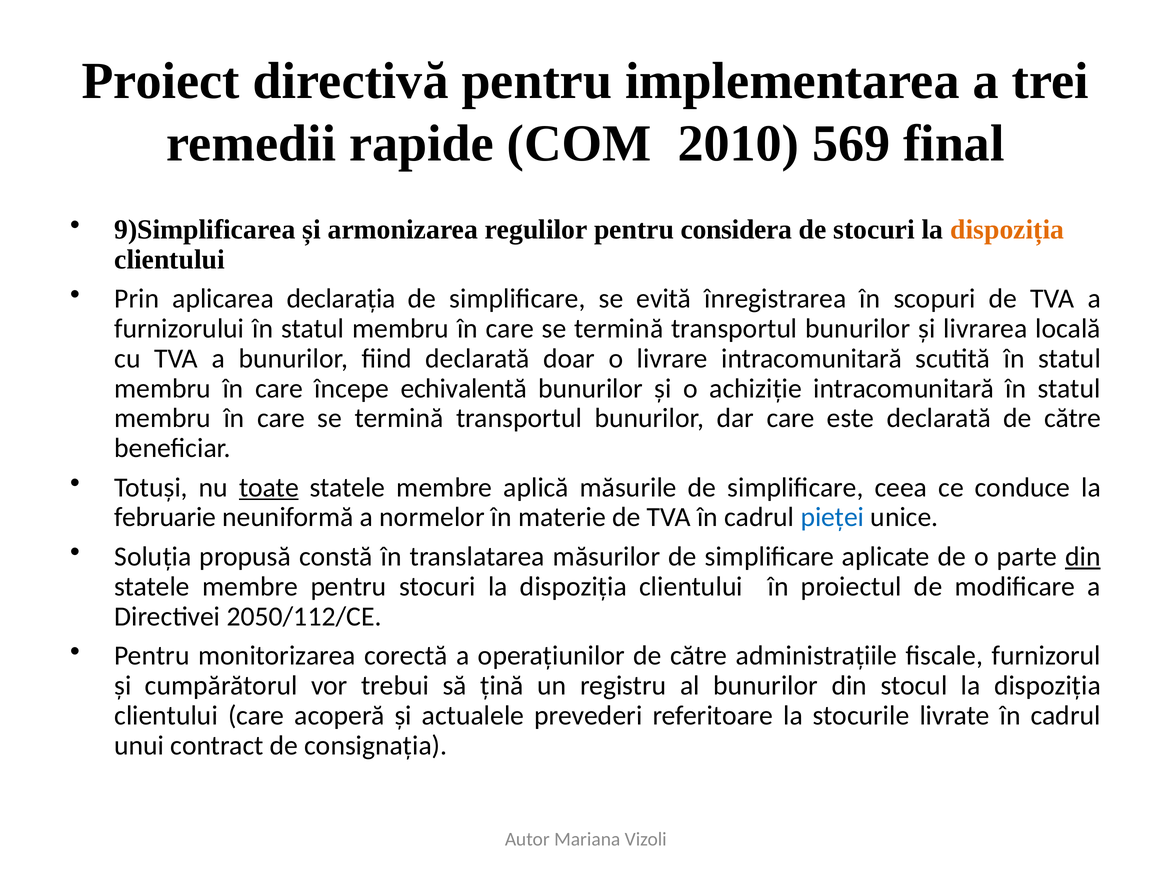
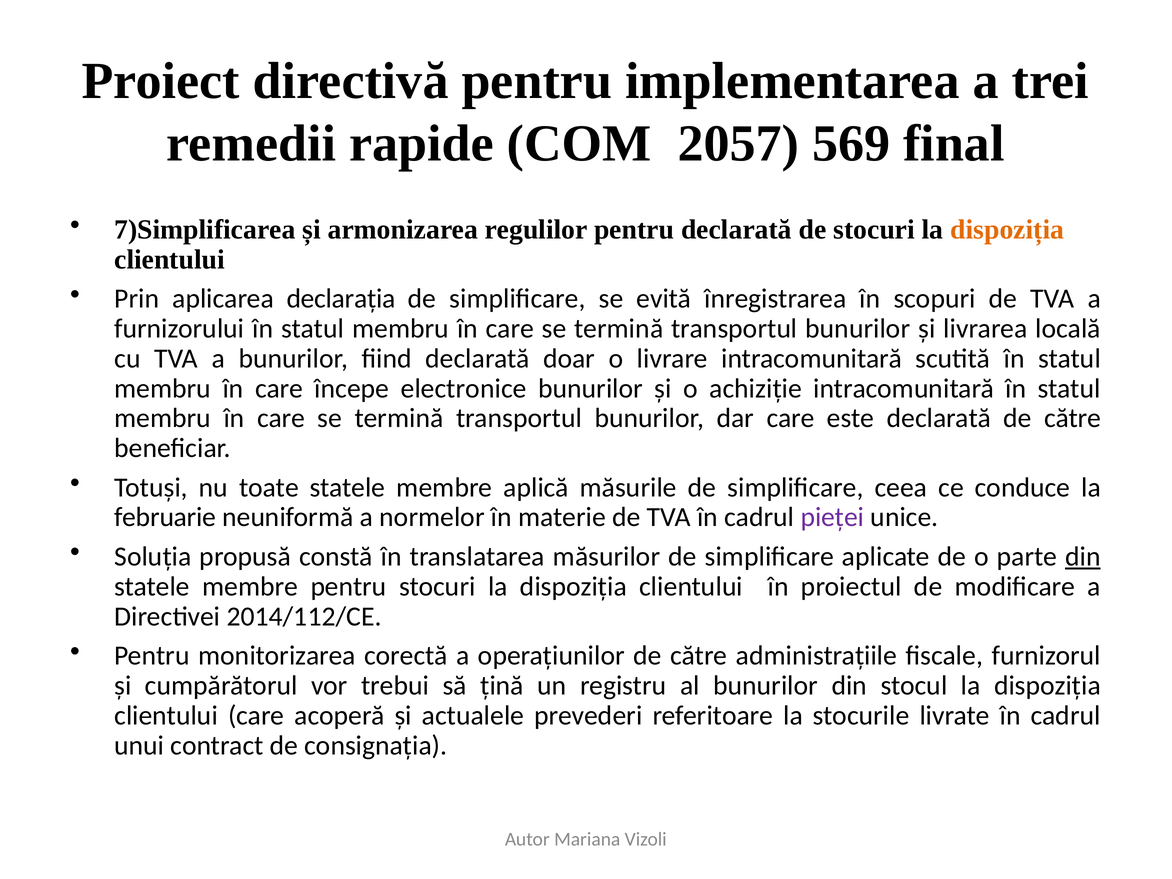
2010: 2010 -> 2057
9)Simplificarea: 9)Simplificarea -> 7)Simplificarea
pentru considera: considera -> declarată
echivalentă: echivalentă -> electronice
toate underline: present -> none
pieței colour: blue -> purple
2050/112/CE: 2050/112/CE -> 2014/112/CE
